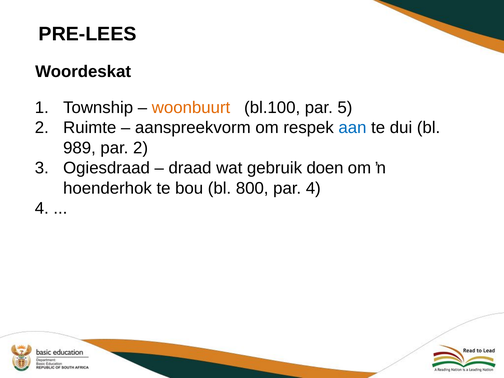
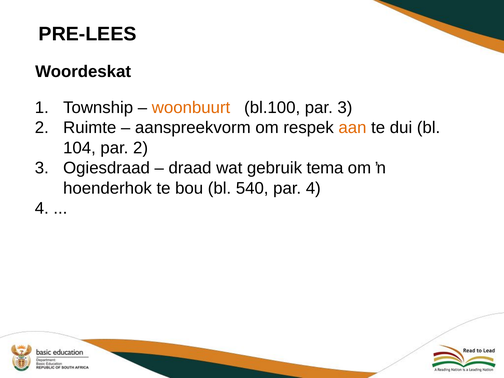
par 5: 5 -> 3
aan colour: blue -> orange
989: 989 -> 104
doen: doen -> tema
800: 800 -> 540
